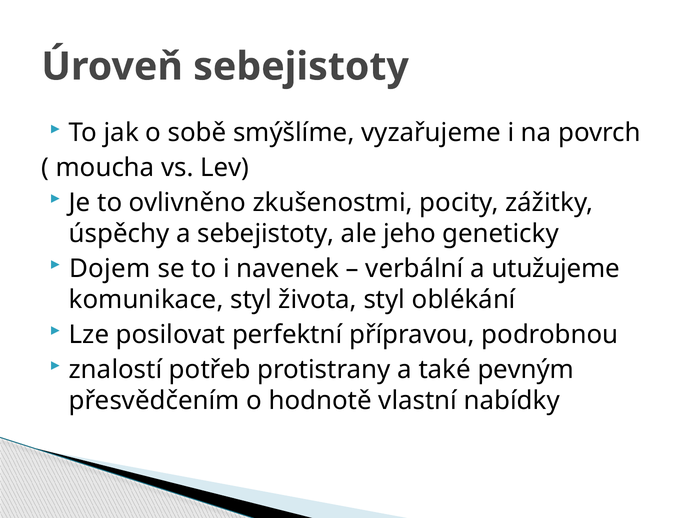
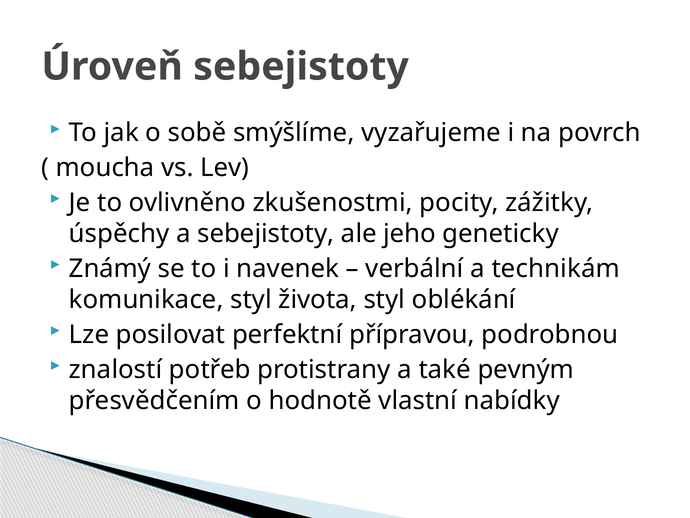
Dojem: Dojem -> Známý
utužujeme: utužujeme -> technikám
